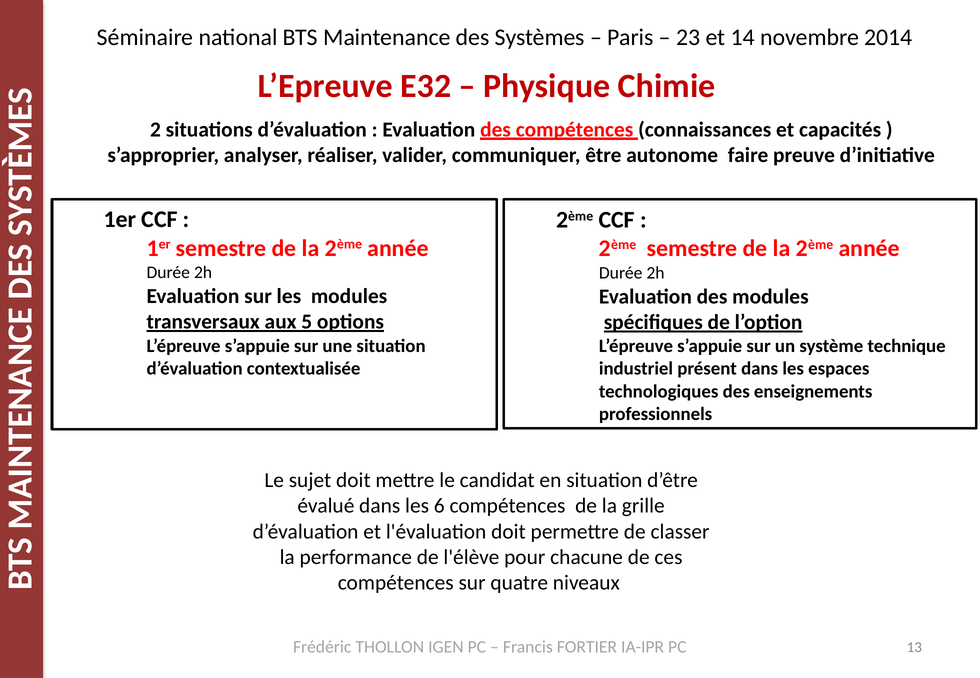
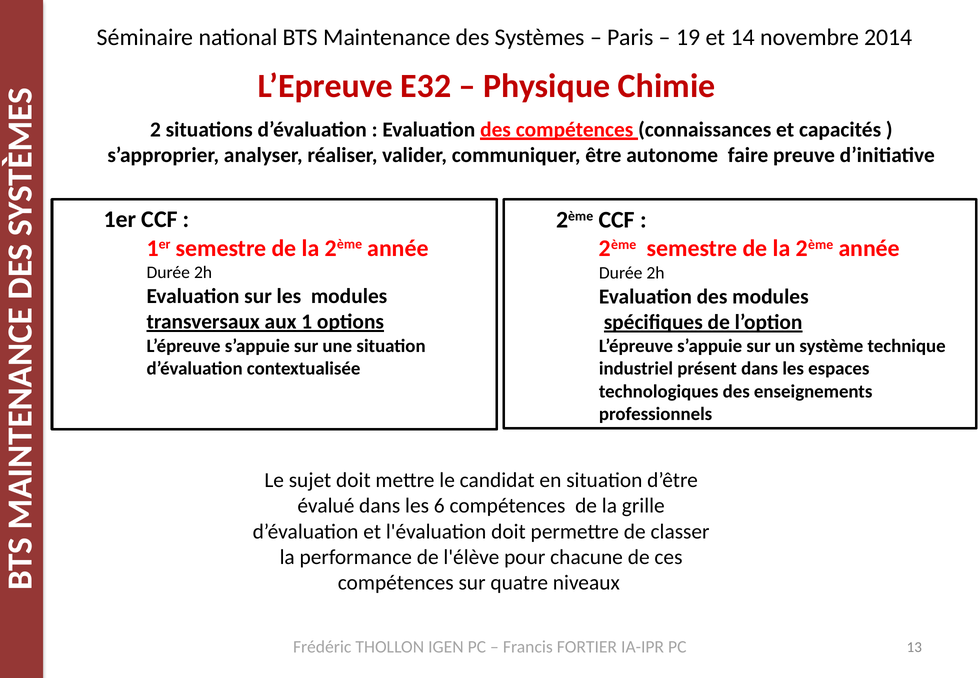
23: 23 -> 19
5: 5 -> 1
